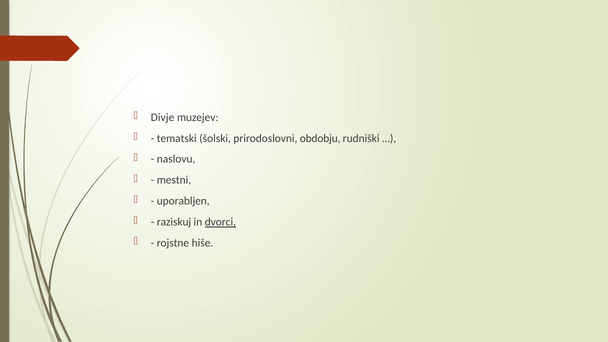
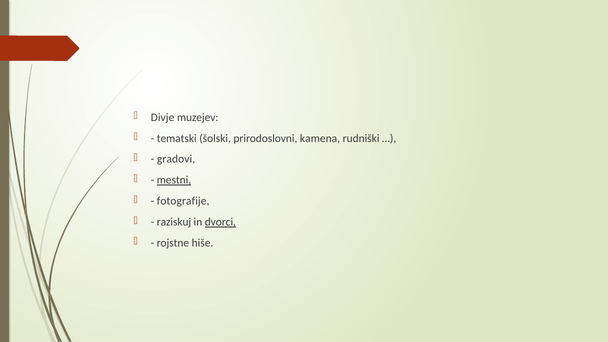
obdobju: obdobju -> kamena
naslovu: naslovu -> gradovi
mestni underline: none -> present
uporabljen: uporabljen -> fotografije
